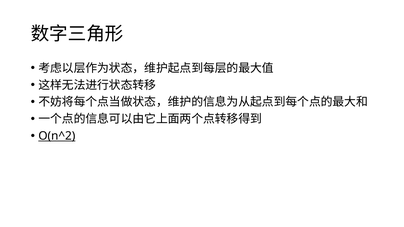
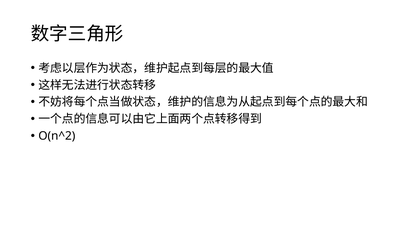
O(n^2 underline: present -> none
